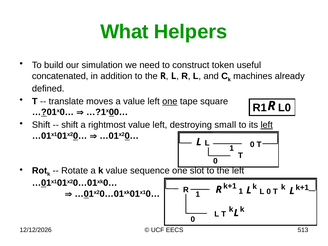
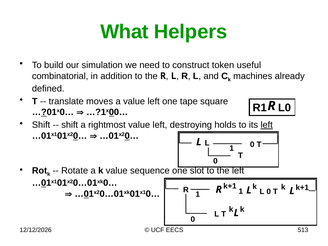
concatenated: concatenated -> combinatorial
one at (170, 101) underline: present -> none
small: small -> holds
